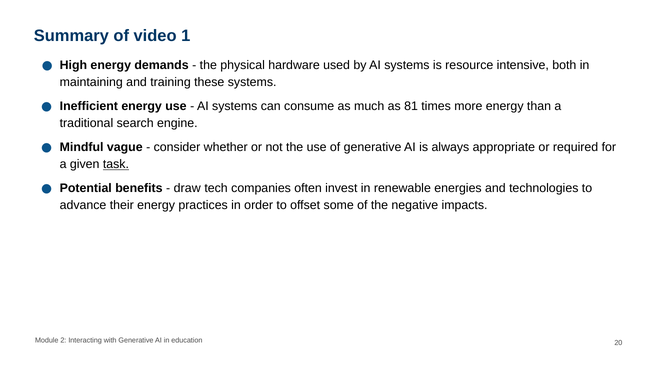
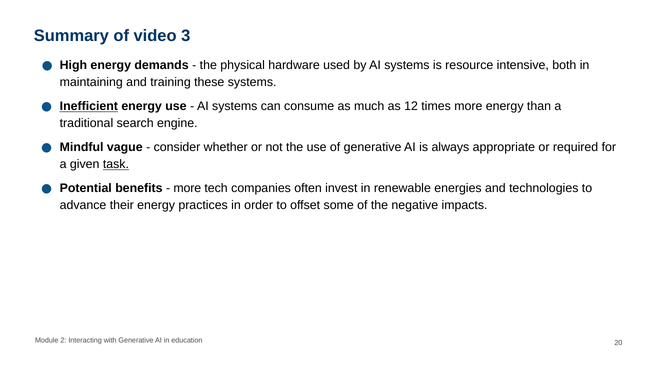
1: 1 -> 3
Inefficient underline: none -> present
81: 81 -> 12
draw at (187, 188): draw -> more
